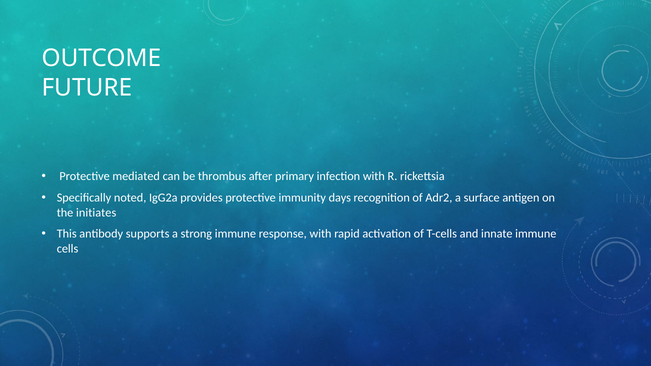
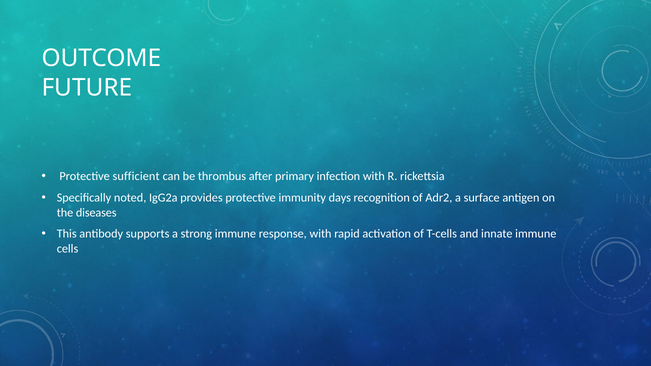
mediated: mediated -> sufficient
initiates: initiates -> diseases
